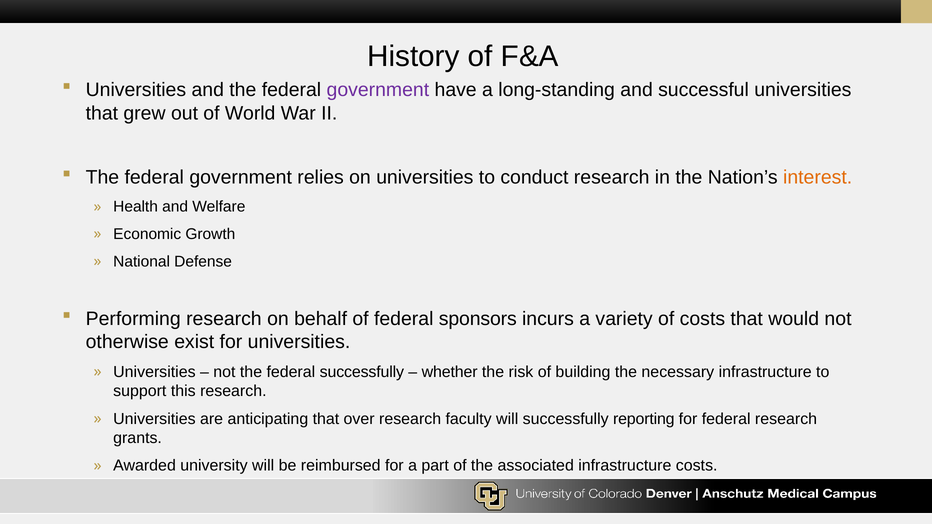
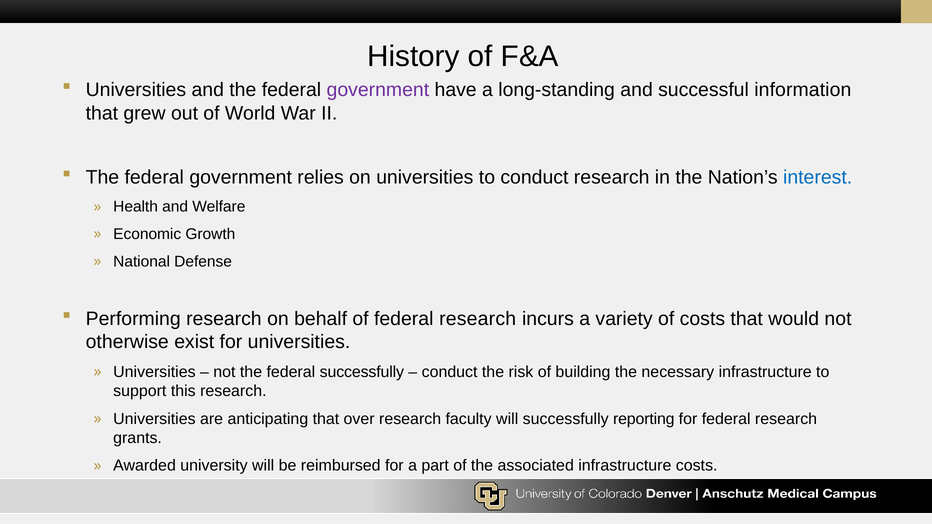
successful universities: universities -> information
interest colour: orange -> blue
of federal sponsors: sponsors -> research
whether at (450, 372): whether -> conduct
